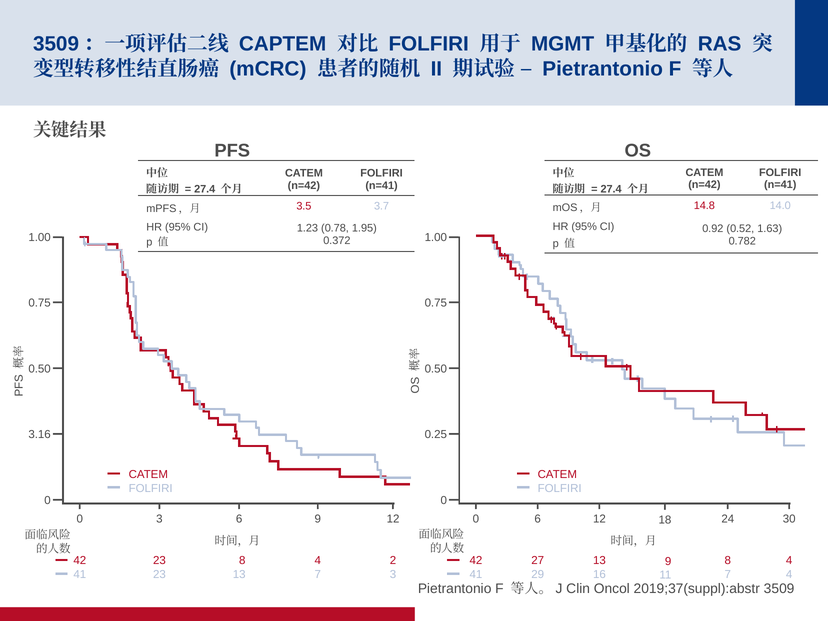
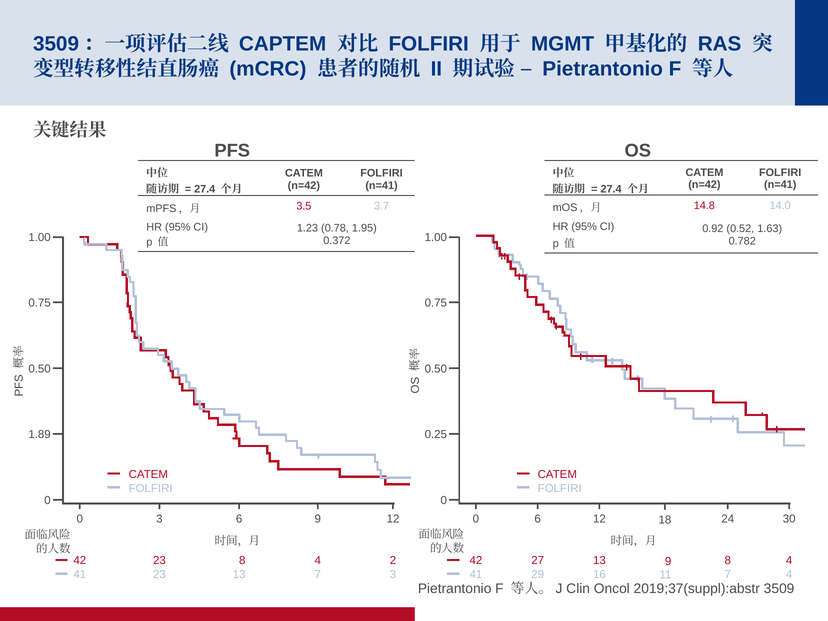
3.16: 3.16 -> 1.89
